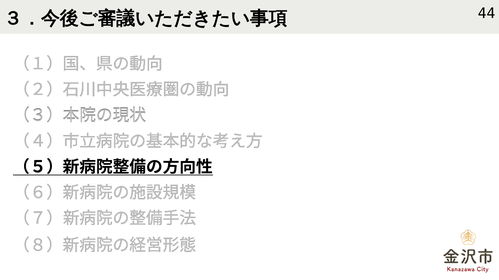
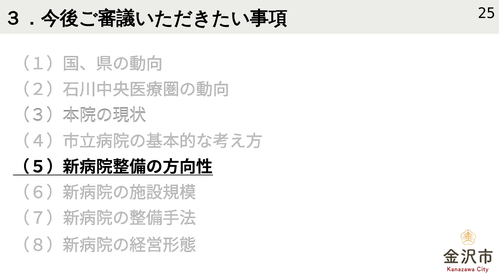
44: 44 -> 25
